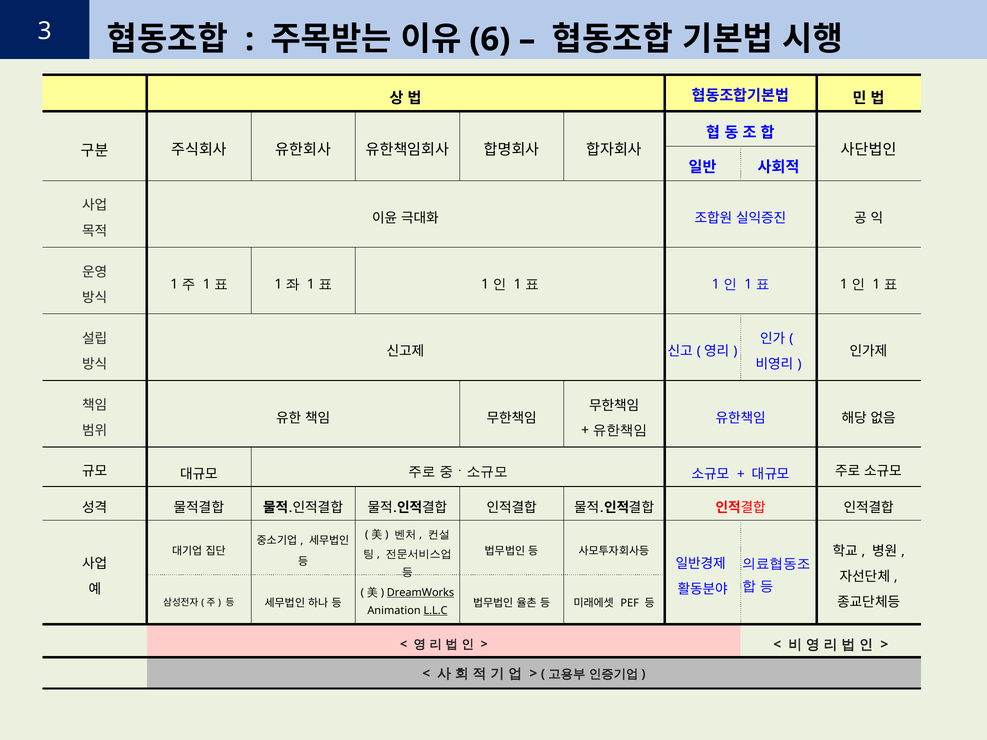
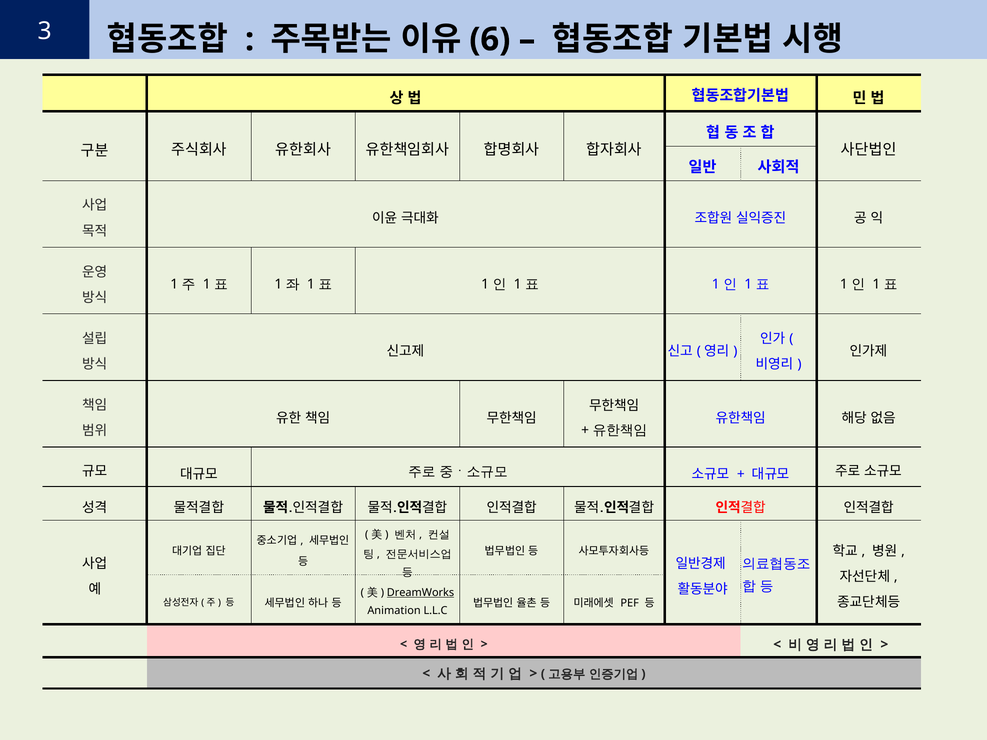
L.L.C underline: present -> none
